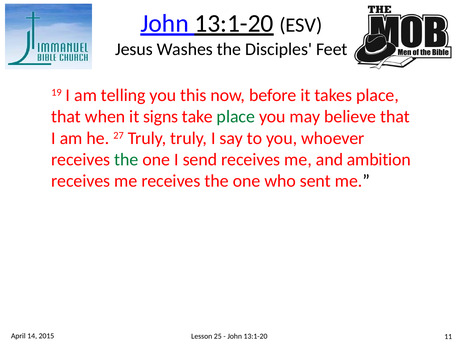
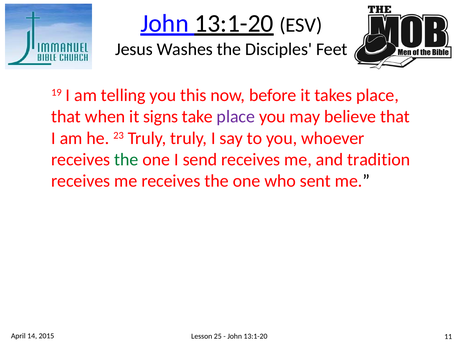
place at (236, 117) colour: green -> purple
27: 27 -> 23
ambition: ambition -> tradition
